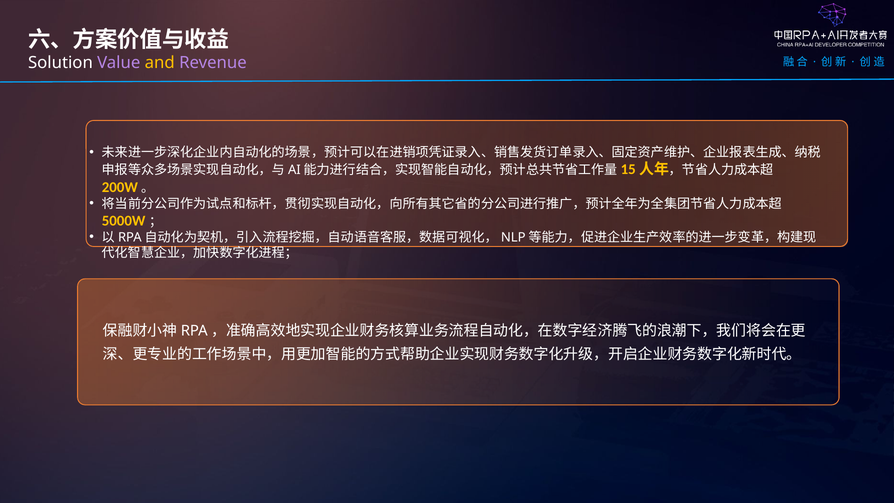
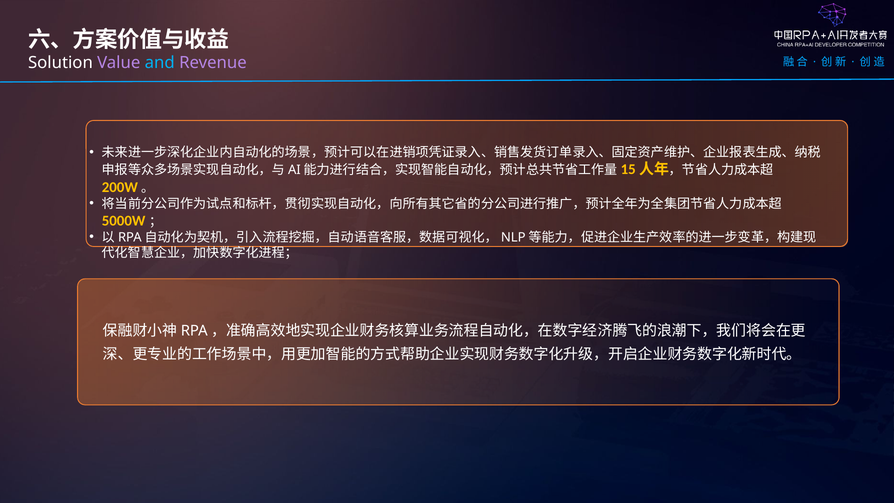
and colour: yellow -> light blue
